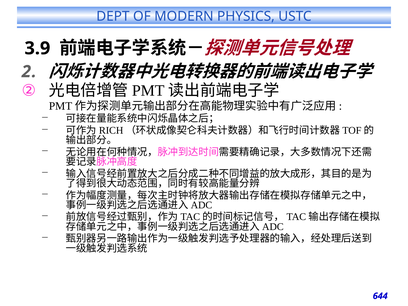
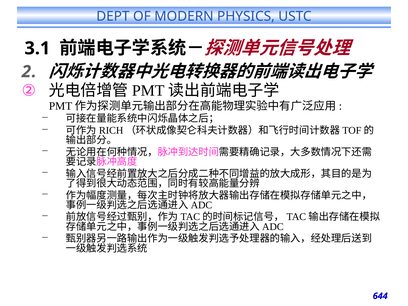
3.9: 3.9 -> 3.1
